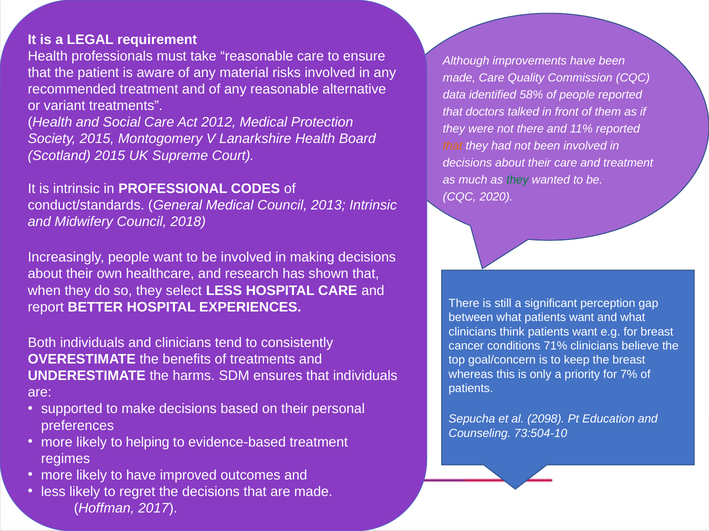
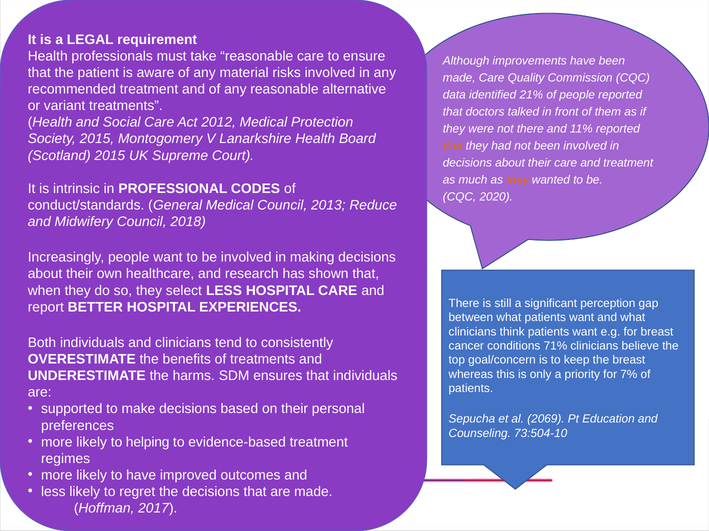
58%: 58% -> 21%
they at (518, 180) colour: green -> orange
2013 Intrinsic: Intrinsic -> Reduce
2098: 2098 -> 2069
